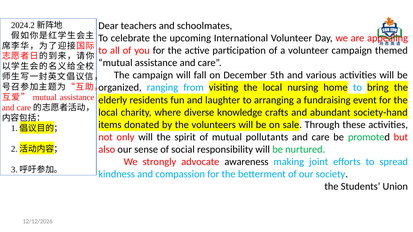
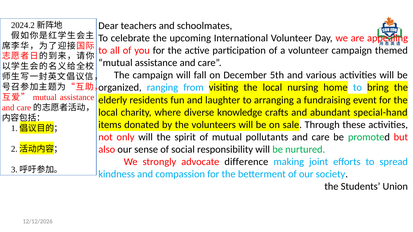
society-hand: society-hand -> special-hand
awareness: awareness -> difference
